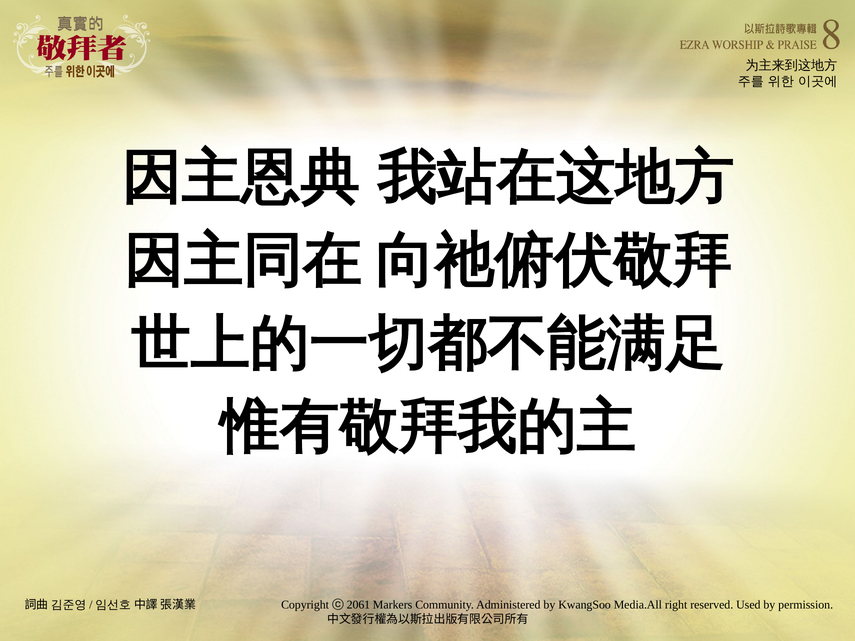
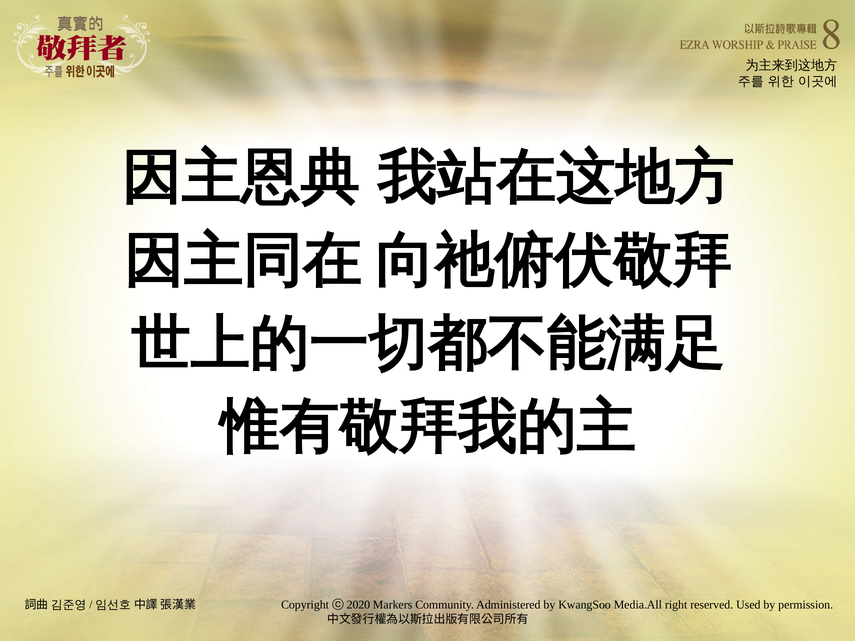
2061: 2061 -> 2020
